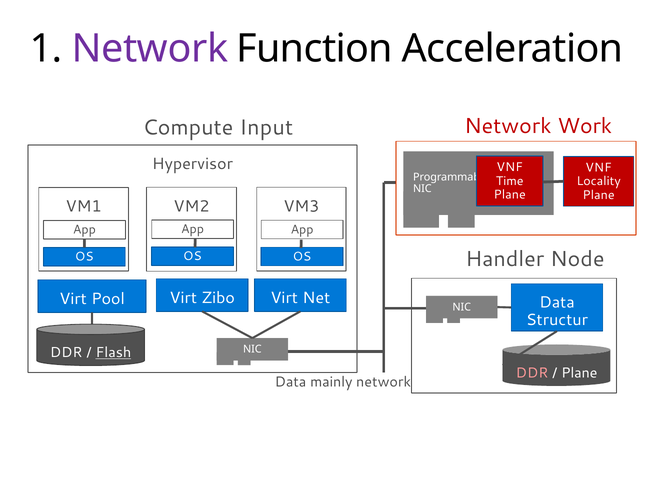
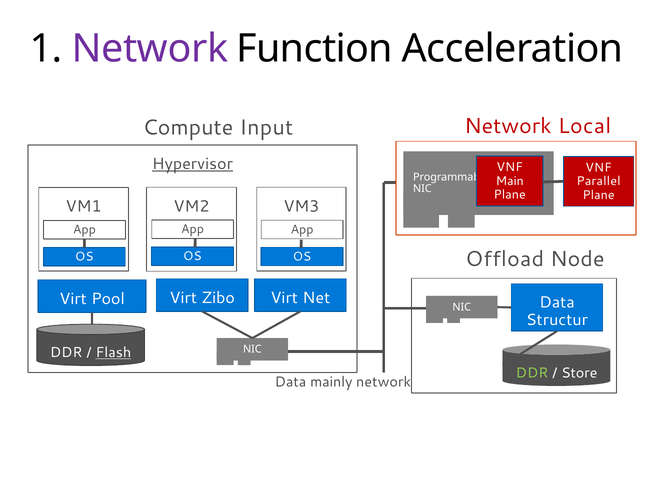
Work: Work -> Local
Hypervisor underline: none -> present
Time: Time -> Main
Locality: Locality -> Parallel
Handler: Handler -> Offload
DDR at (532, 373) colour: pink -> light green
Plane at (579, 373): Plane -> Store
